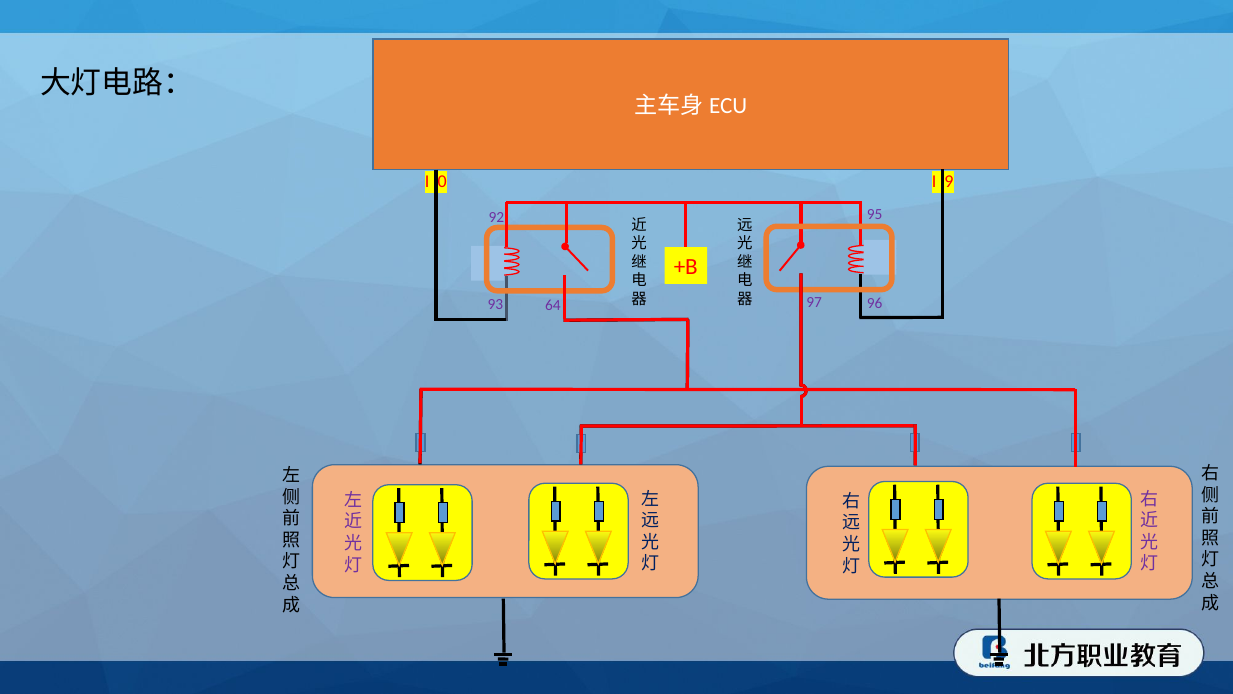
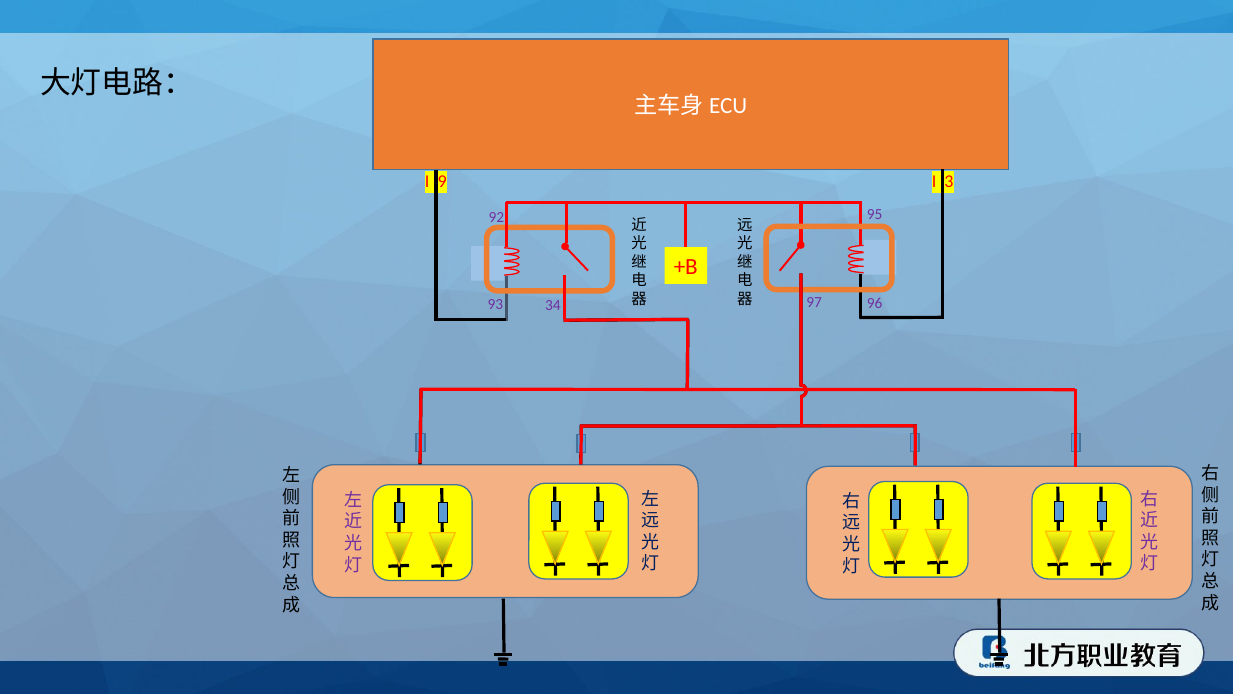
0: 0 -> 9
9: 9 -> 3
64: 64 -> 34
